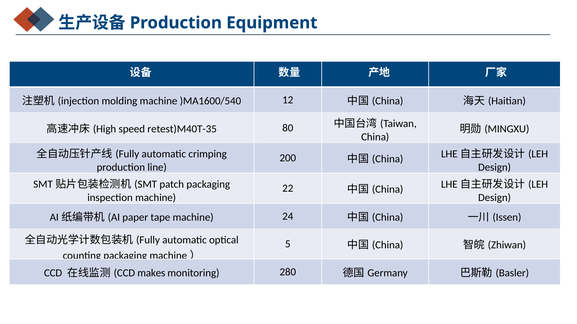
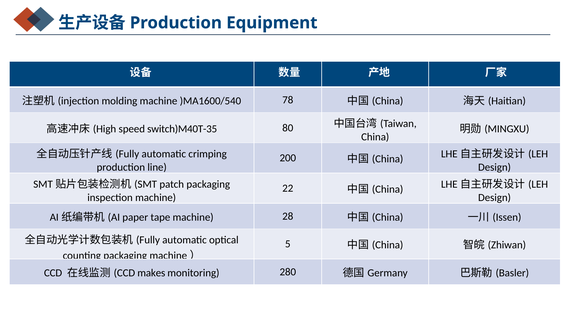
12: 12 -> 78
retest)M40T-35: retest)M40T-35 -> switch)M40T-35
24: 24 -> 28
